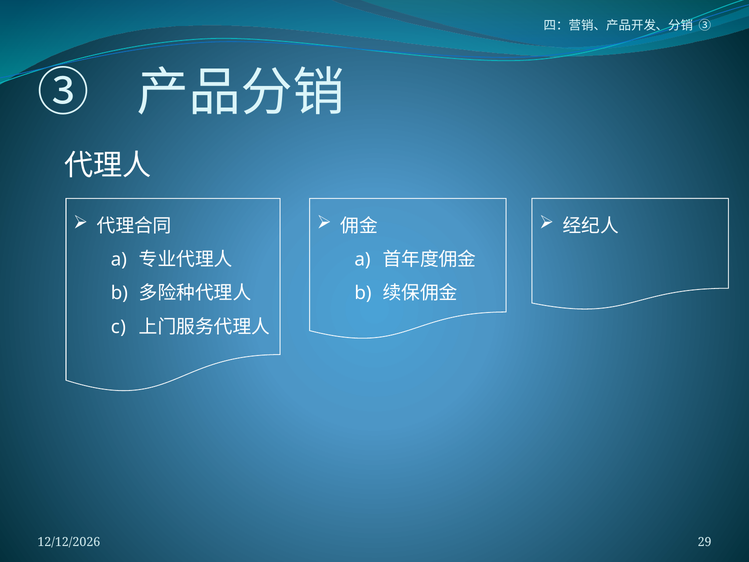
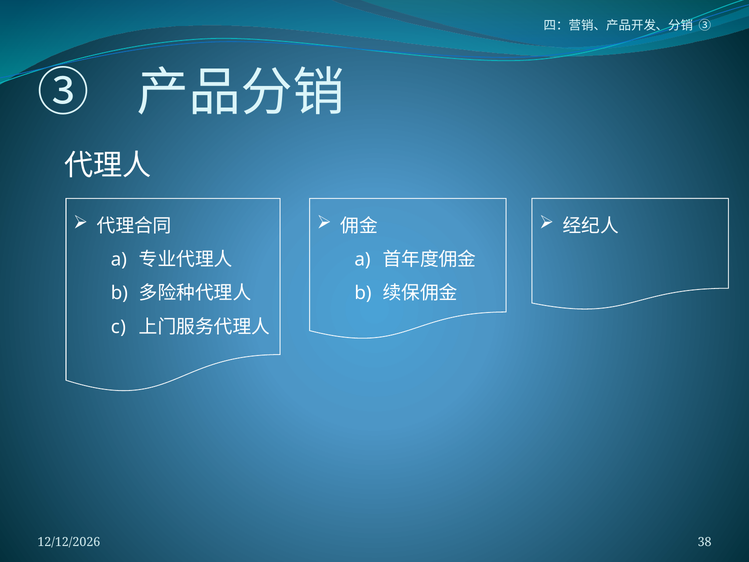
29: 29 -> 38
